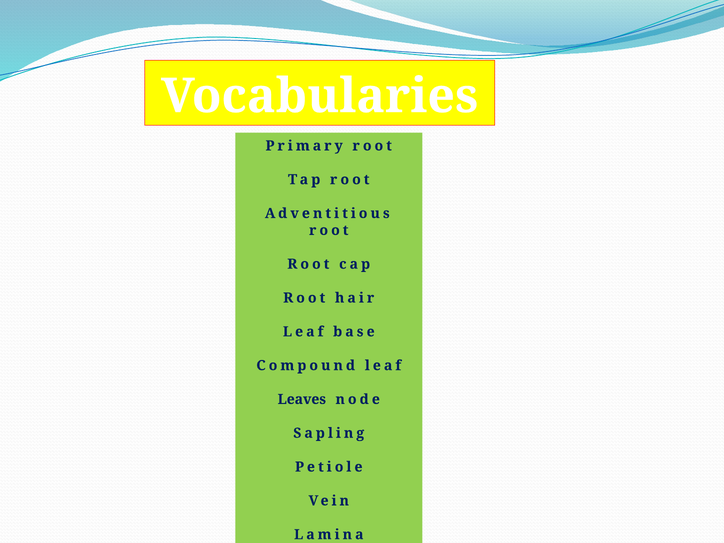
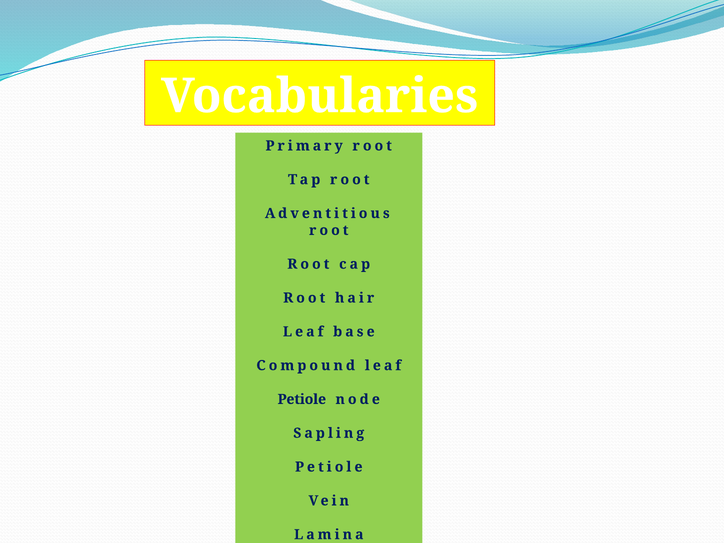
Leaves at (302, 399): Leaves -> Petiole
